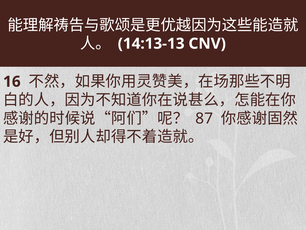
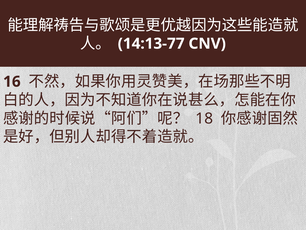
14:13-13: 14:13-13 -> 14:13-77
87: 87 -> 18
